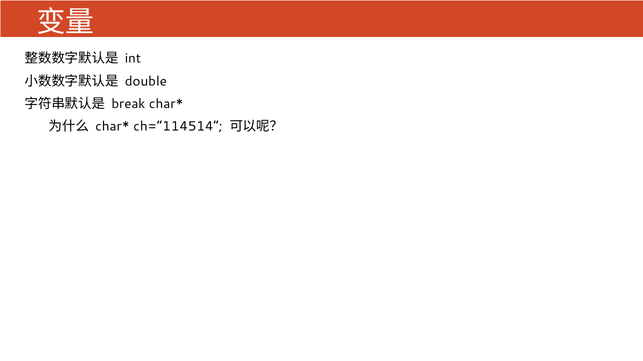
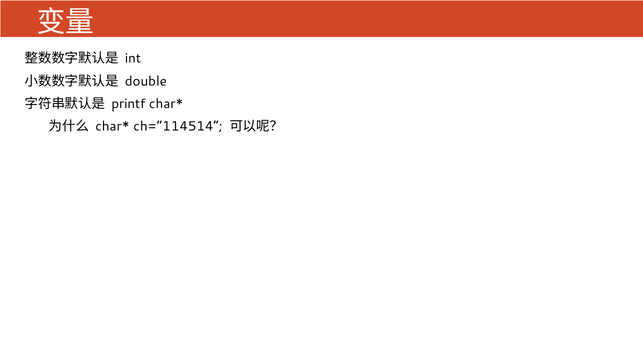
break: break -> printf
